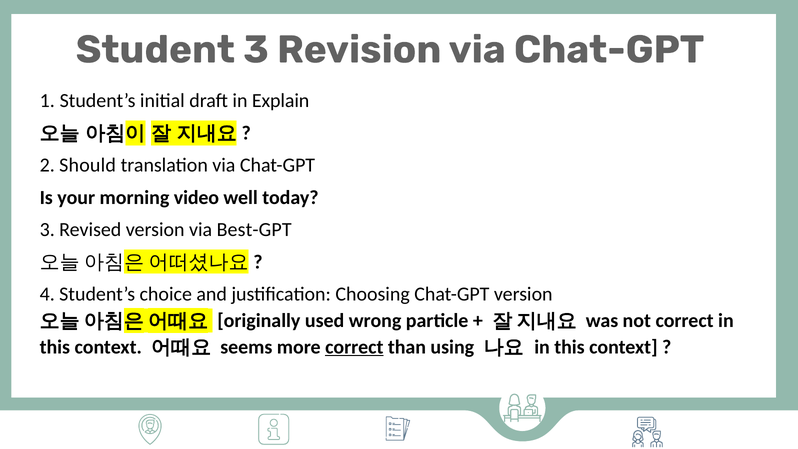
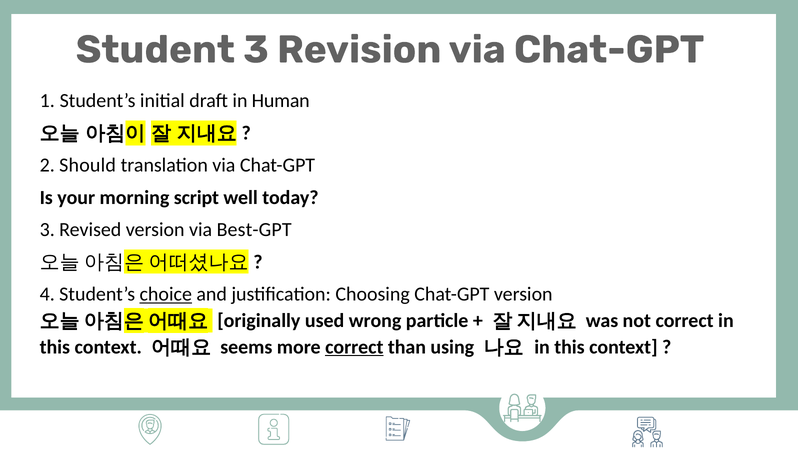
Explain: Explain -> Human
video: video -> script
choice underline: none -> present
